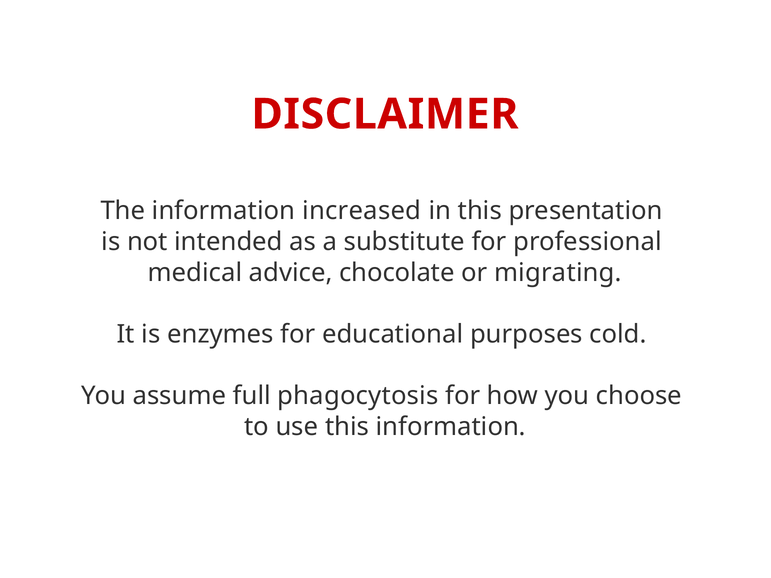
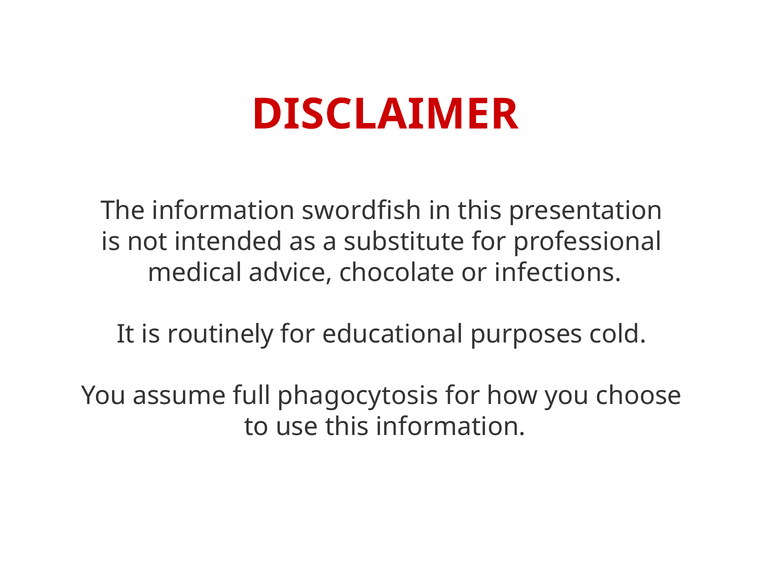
increased: increased -> swordfish
migrating: migrating -> infections
enzymes: enzymes -> routinely
